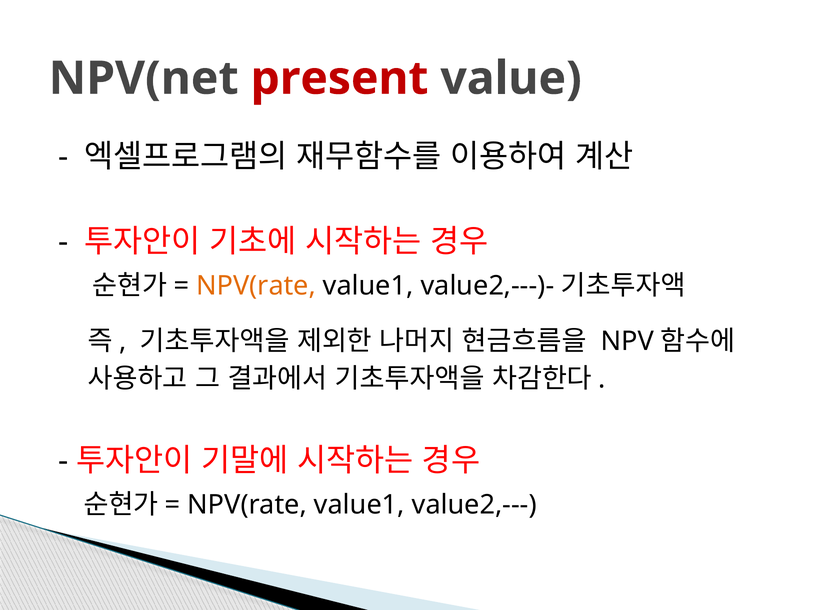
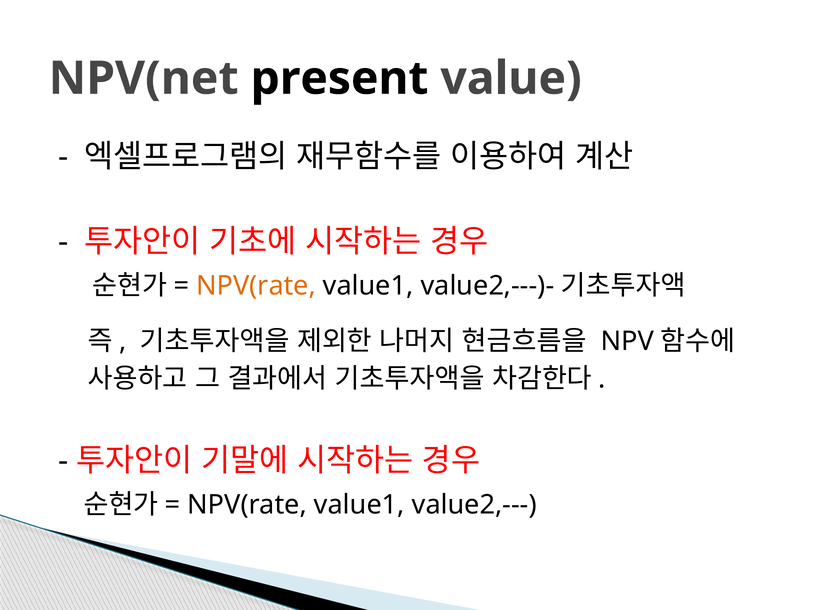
present colour: red -> black
